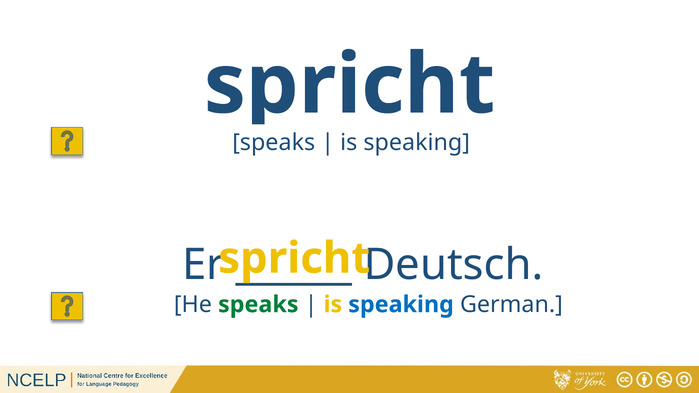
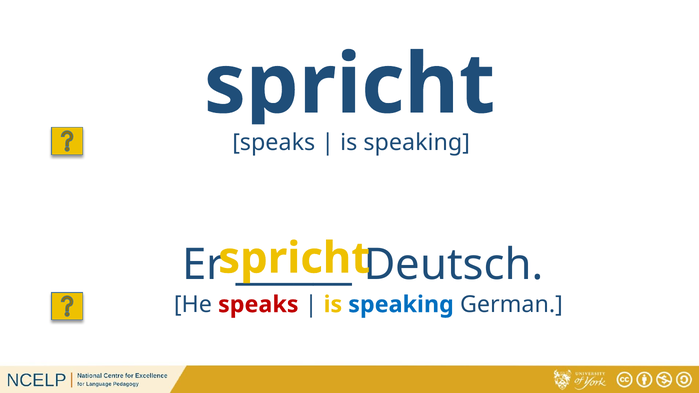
speaks at (258, 305) colour: green -> red
